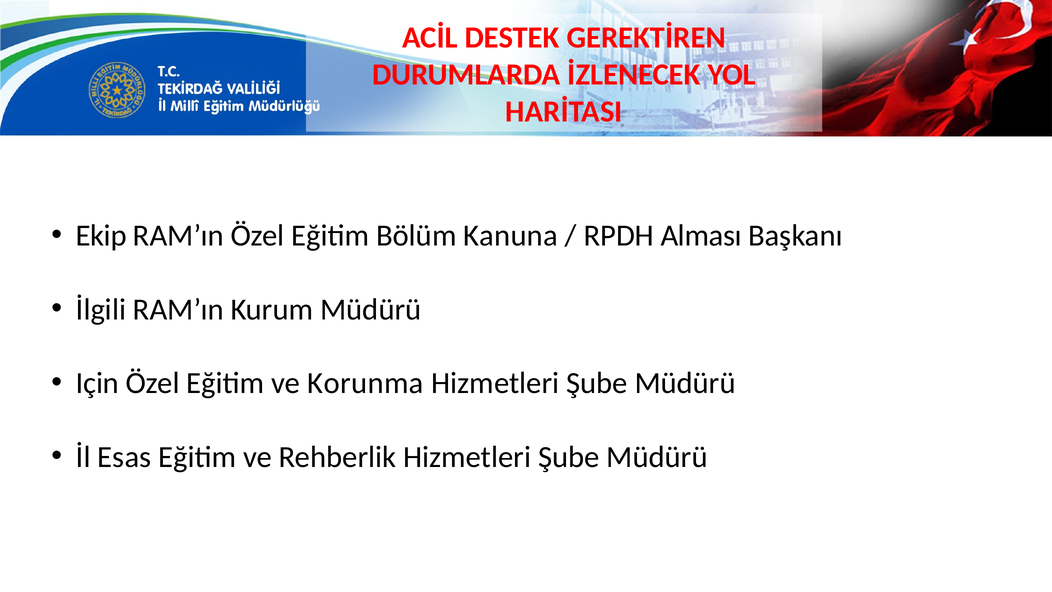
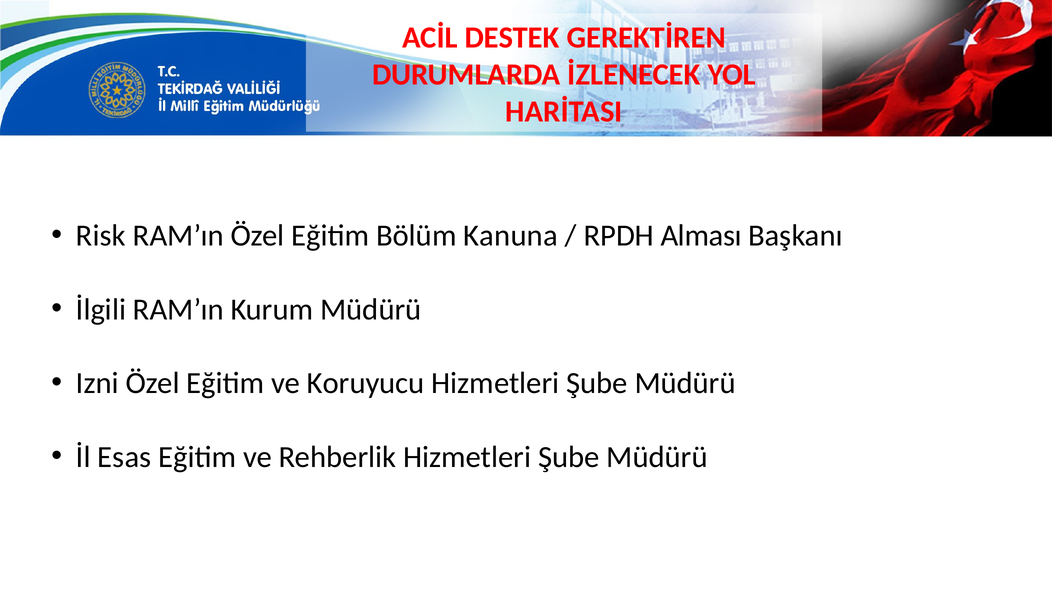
Ekip: Ekip -> Risk
Için: Için -> Izni
Korunma: Korunma -> Koruyucu
